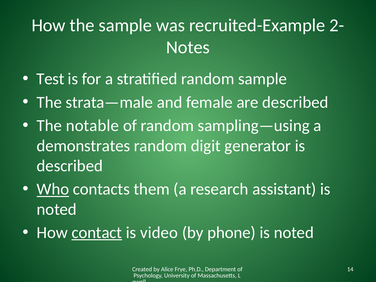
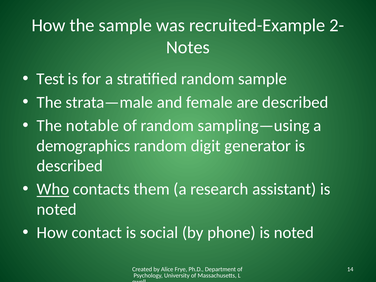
demonstrates: demonstrates -> demographics
contact underline: present -> none
video: video -> social
